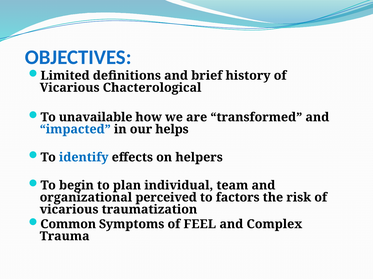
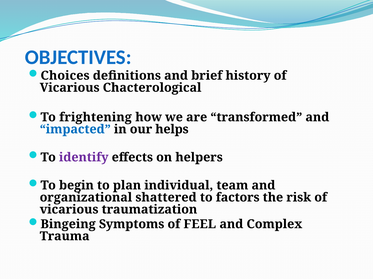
Limited: Limited -> Choices
unavailable: unavailable -> frightening
identify colour: blue -> purple
perceived: perceived -> shattered
Common: Common -> Bingeing
